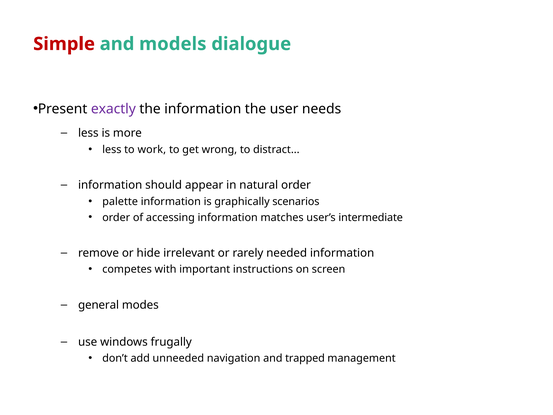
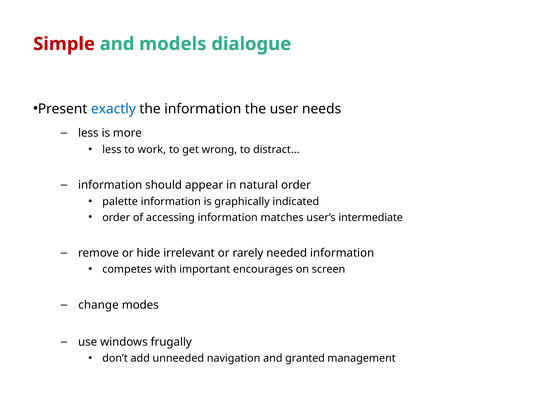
exactly colour: purple -> blue
scenarios: scenarios -> indicated
instructions: instructions -> encourages
general: general -> change
trapped: trapped -> granted
